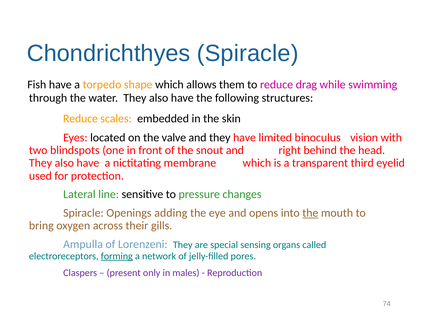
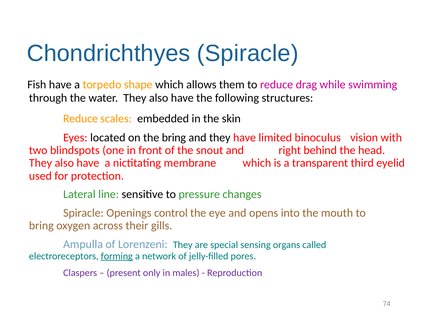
the valve: valve -> bring
adding: adding -> control
the at (310, 213) underline: present -> none
